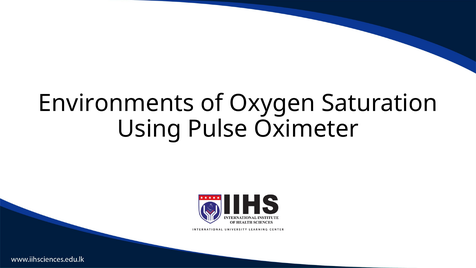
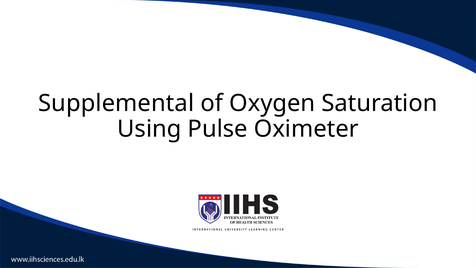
Environments: Environments -> Supplemental
